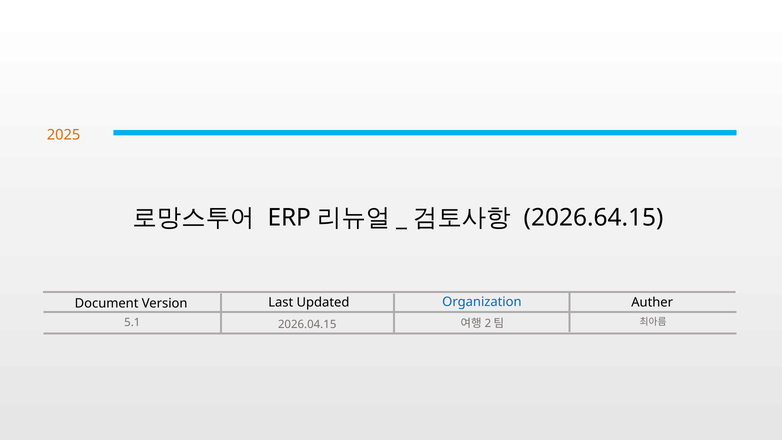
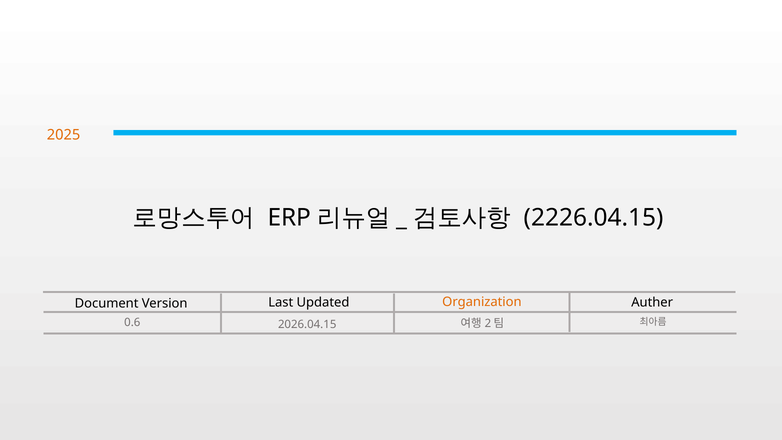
2026.64.15: 2026.64.15 -> 2226.04.15
Organization colour: blue -> orange
5.1: 5.1 -> 0.6
